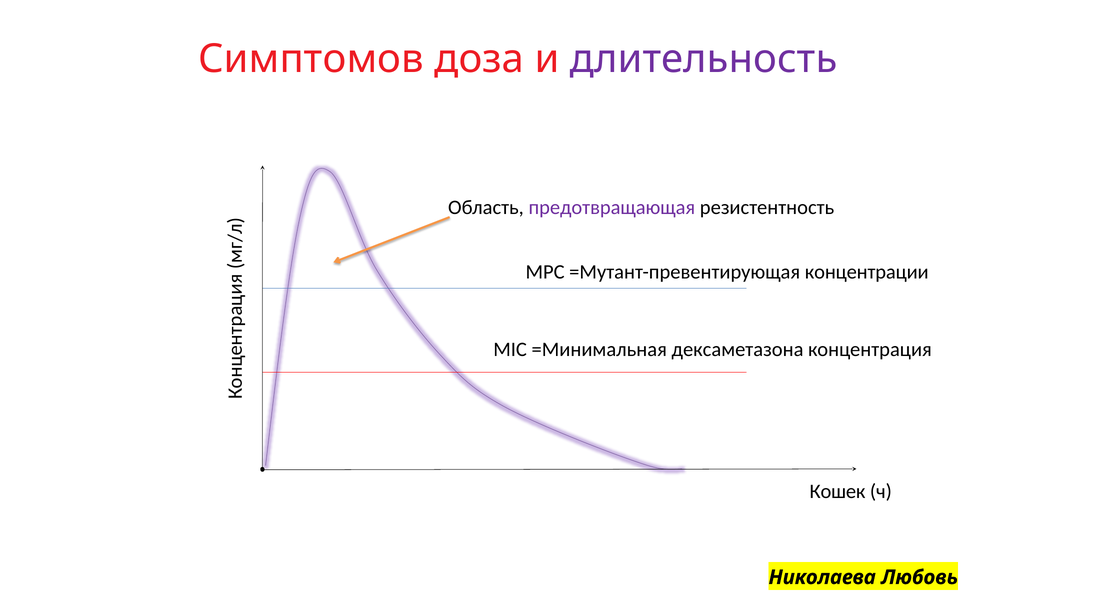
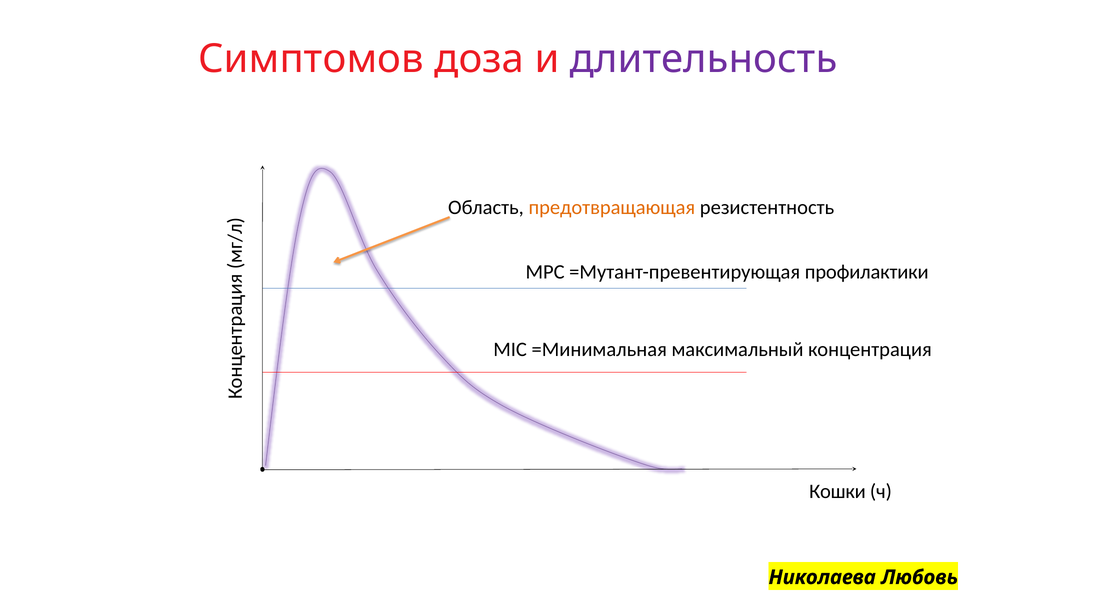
предотвращающая colour: purple -> orange
концентрации: концентрации -> профилактики
дексаметазона: дексаметазона -> максимальный
Кошек: Кошек -> Кошки
